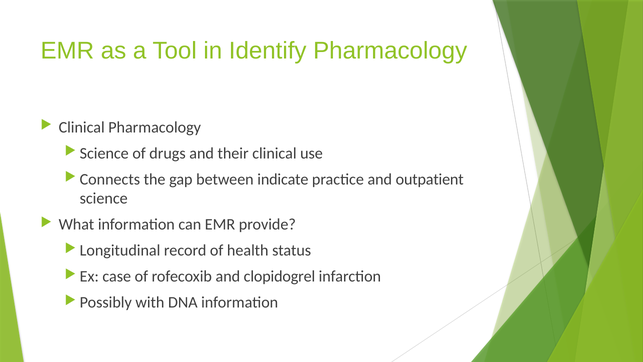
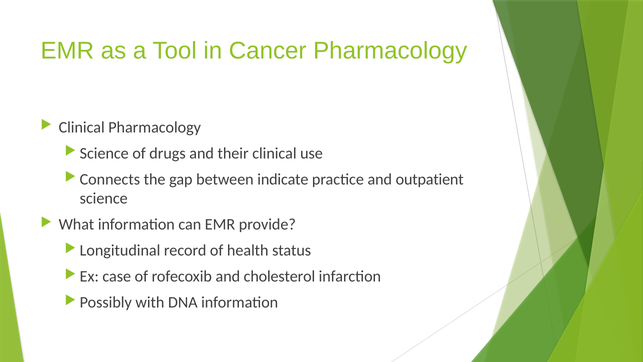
Identify: Identify -> Cancer
clopidogrel: clopidogrel -> cholesterol
